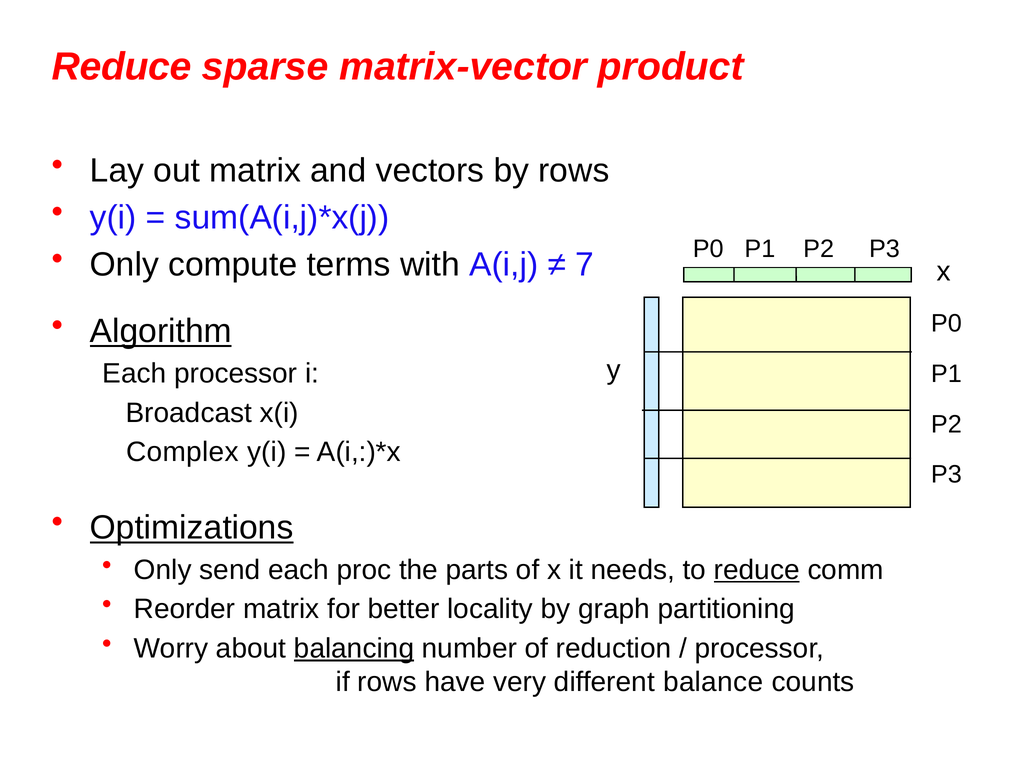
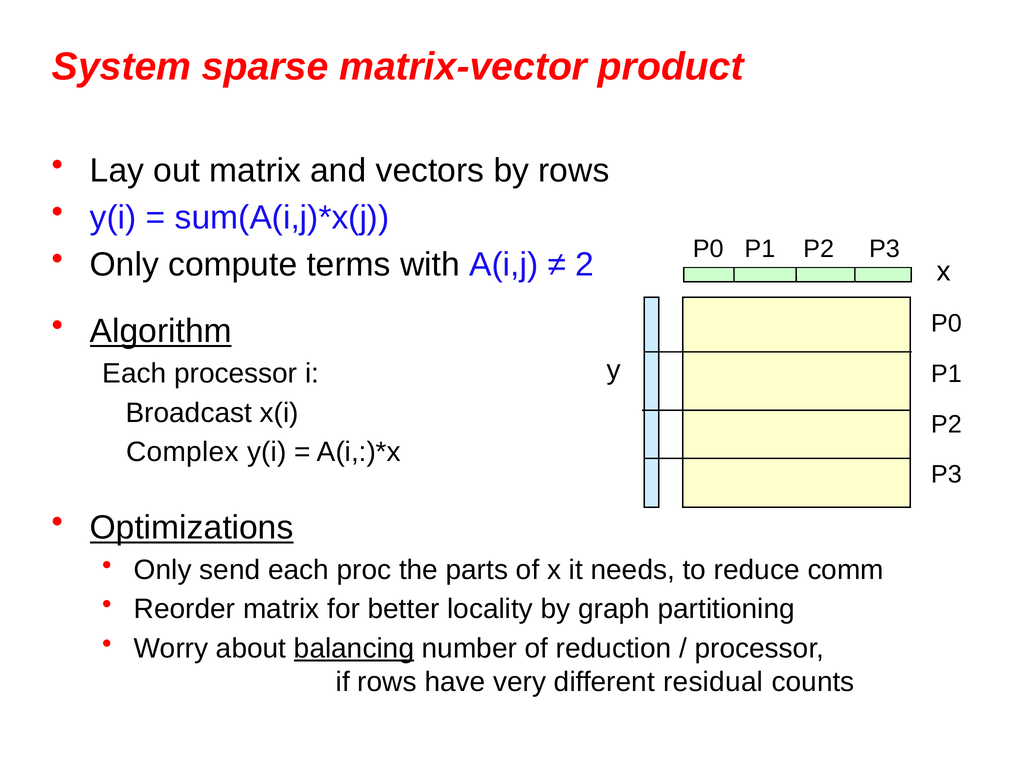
Reduce at (122, 67): Reduce -> System
7: 7 -> 2
reduce at (757, 570) underline: present -> none
balance: balance -> residual
